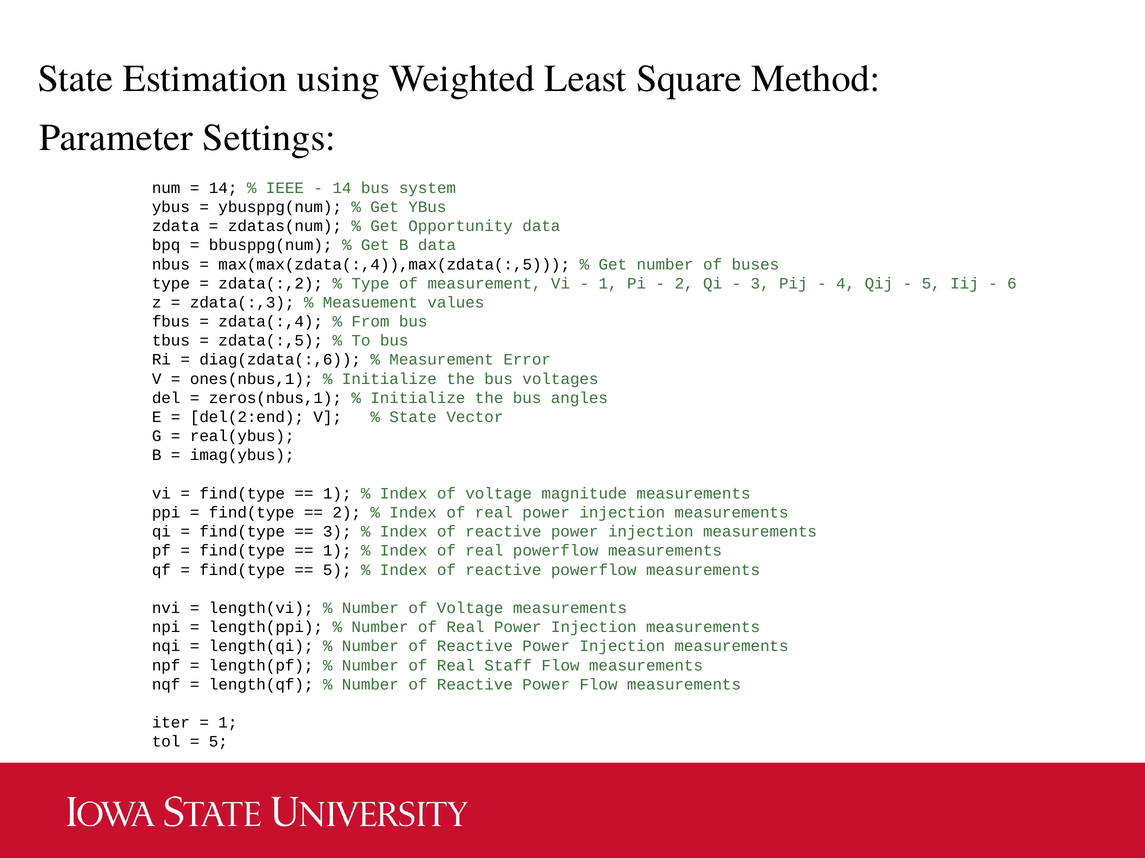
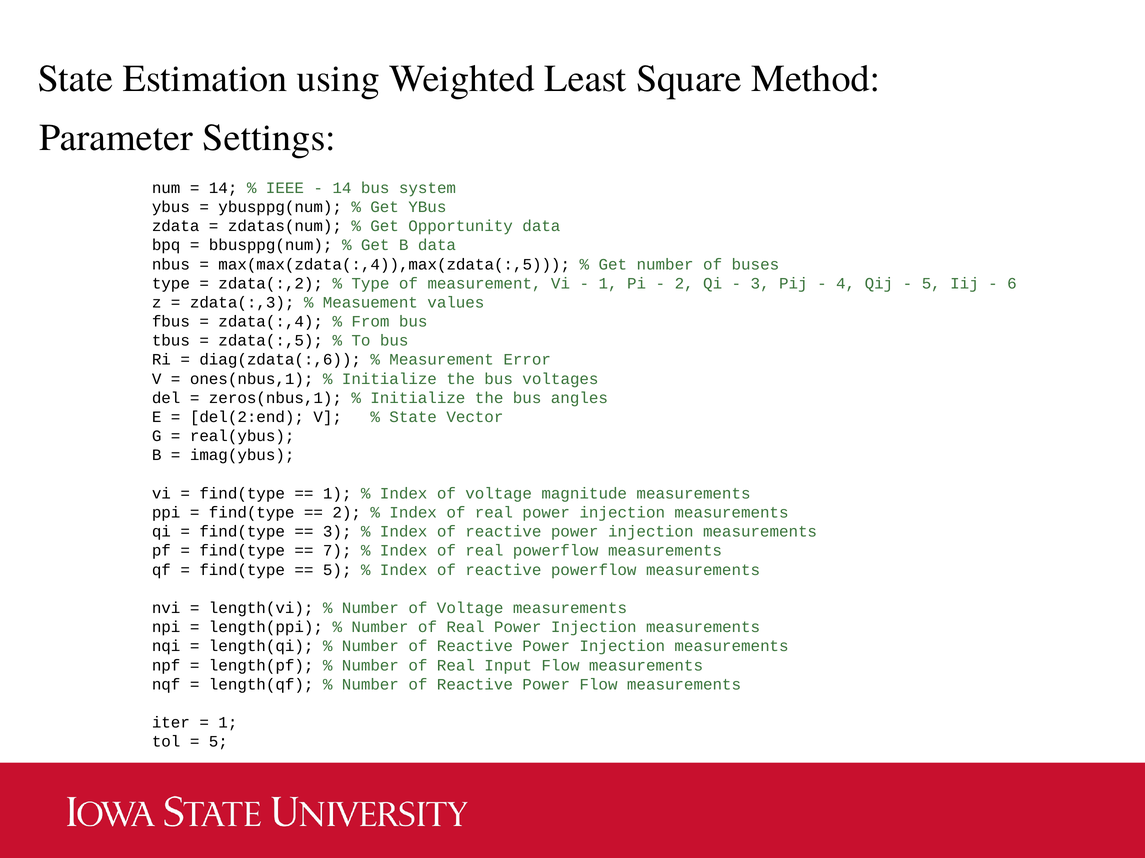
1 at (337, 551): 1 -> 7
Staff: Staff -> Input
